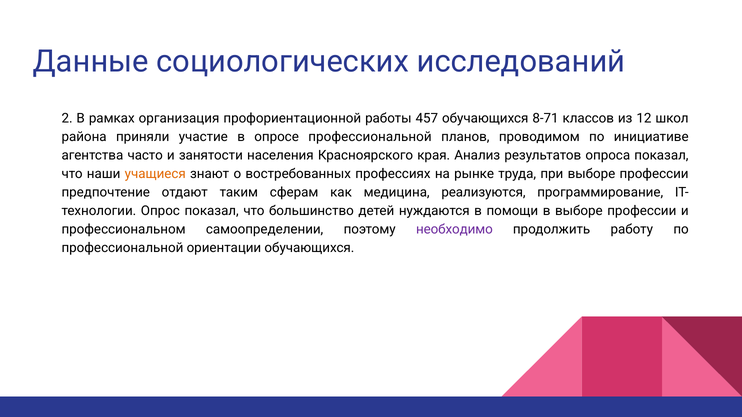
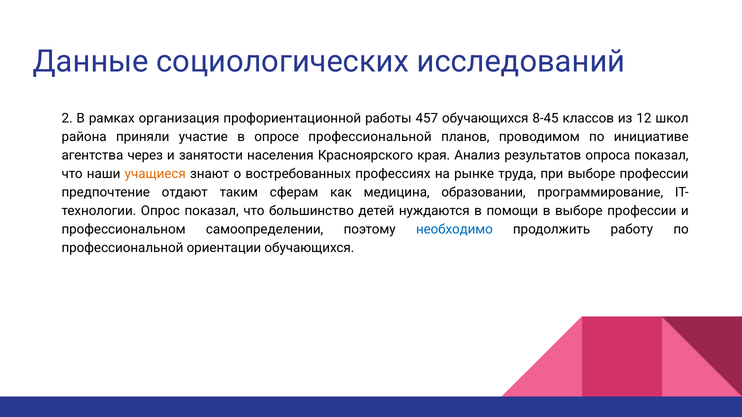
8-71: 8-71 -> 8-45
часто: часто -> через
реализуются: реализуются -> образовании
необходимо colour: purple -> blue
